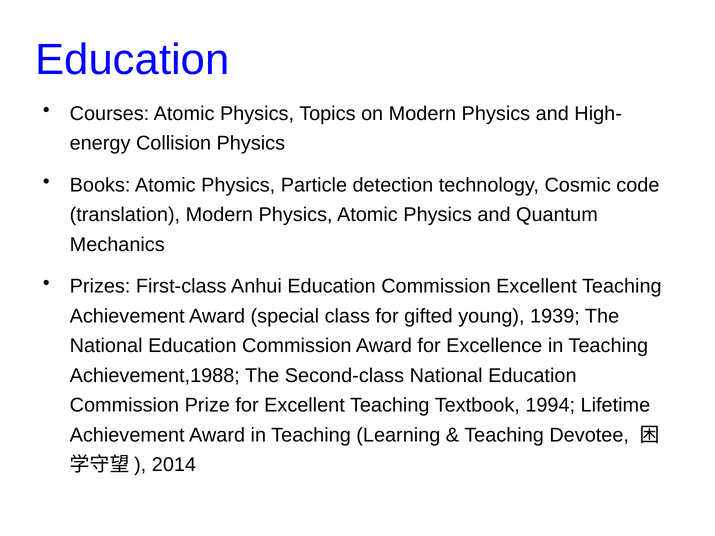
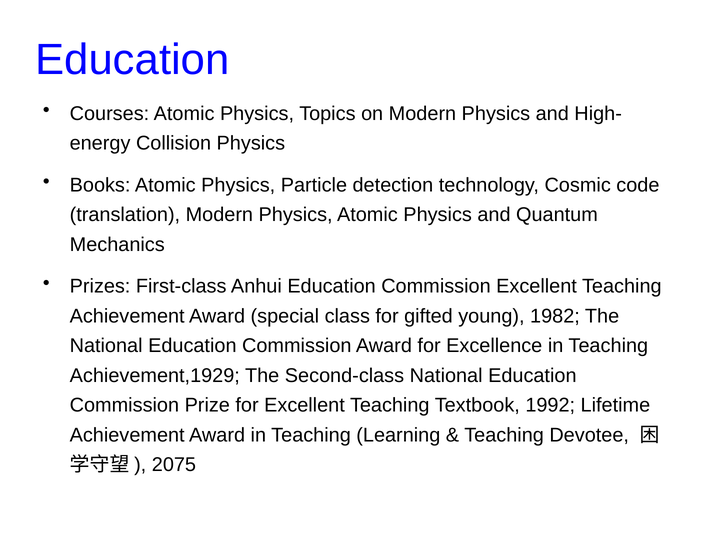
1939: 1939 -> 1982
Achievement,1988: Achievement,1988 -> Achievement,1929
1994: 1994 -> 1992
2014: 2014 -> 2075
